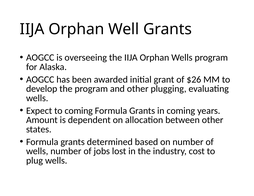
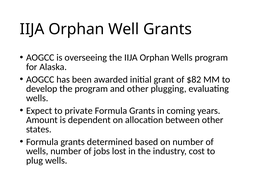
$26: $26 -> $82
to coming: coming -> private
